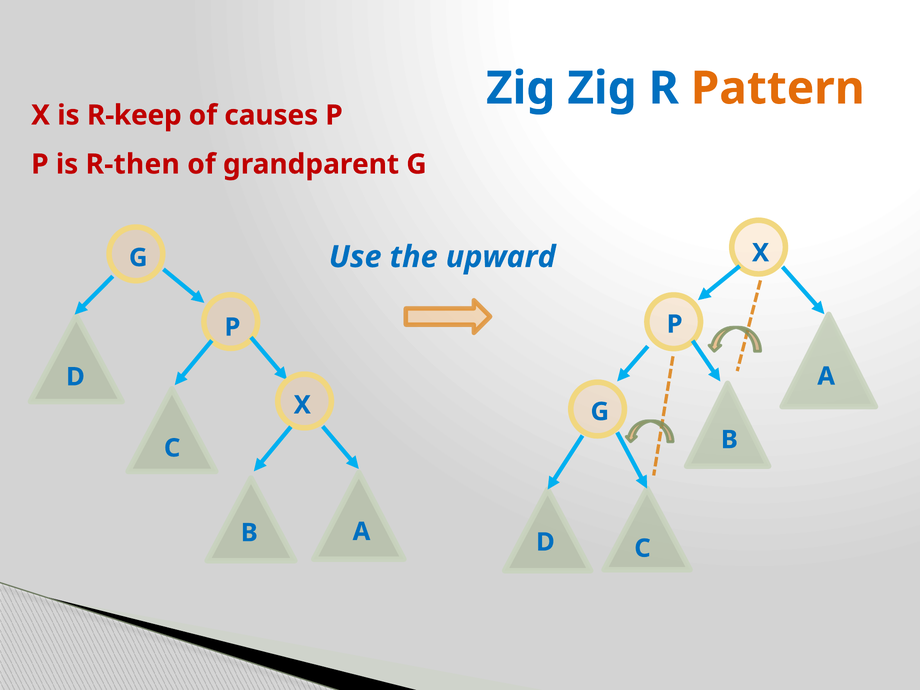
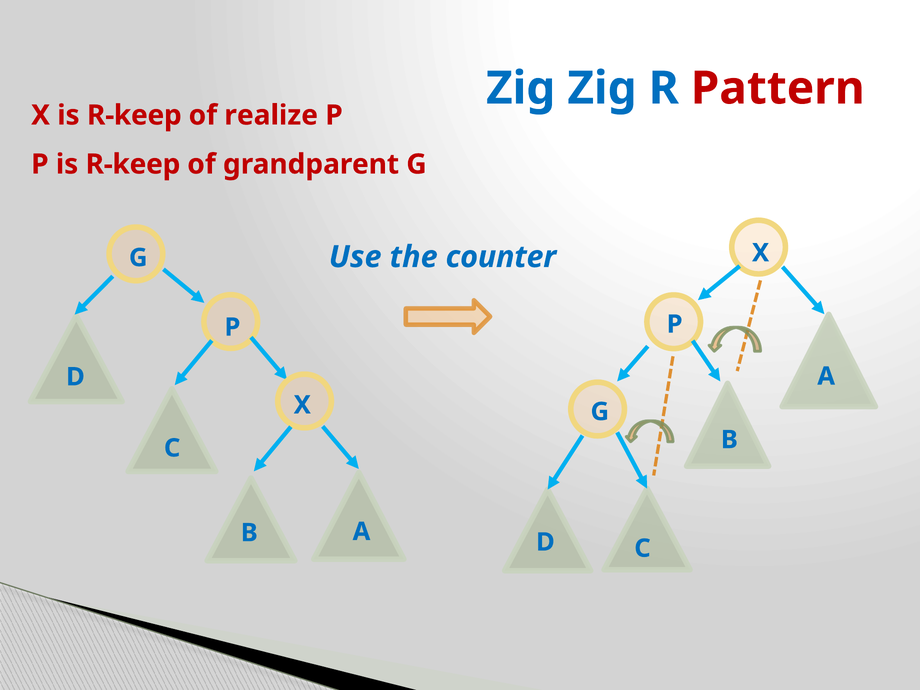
Pattern colour: orange -> red
causes: causes -> realize
P is R-then: R-then -> R-keep
upward: upward -> counter
